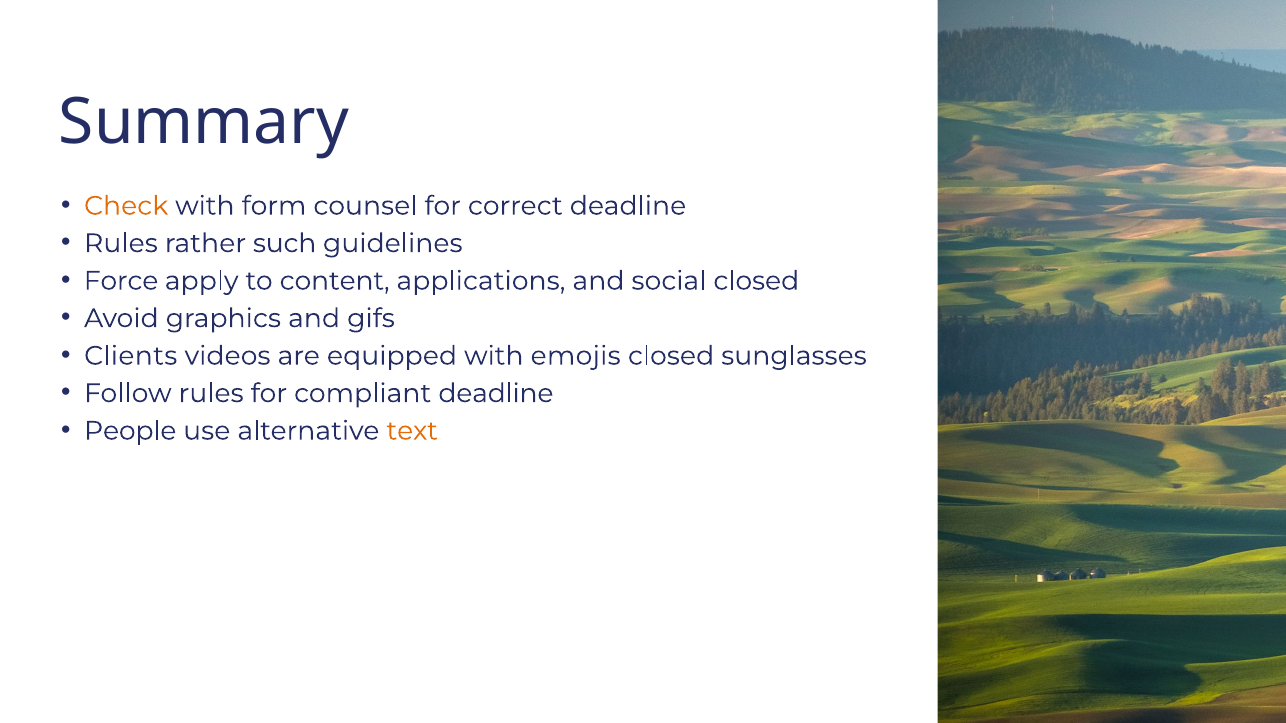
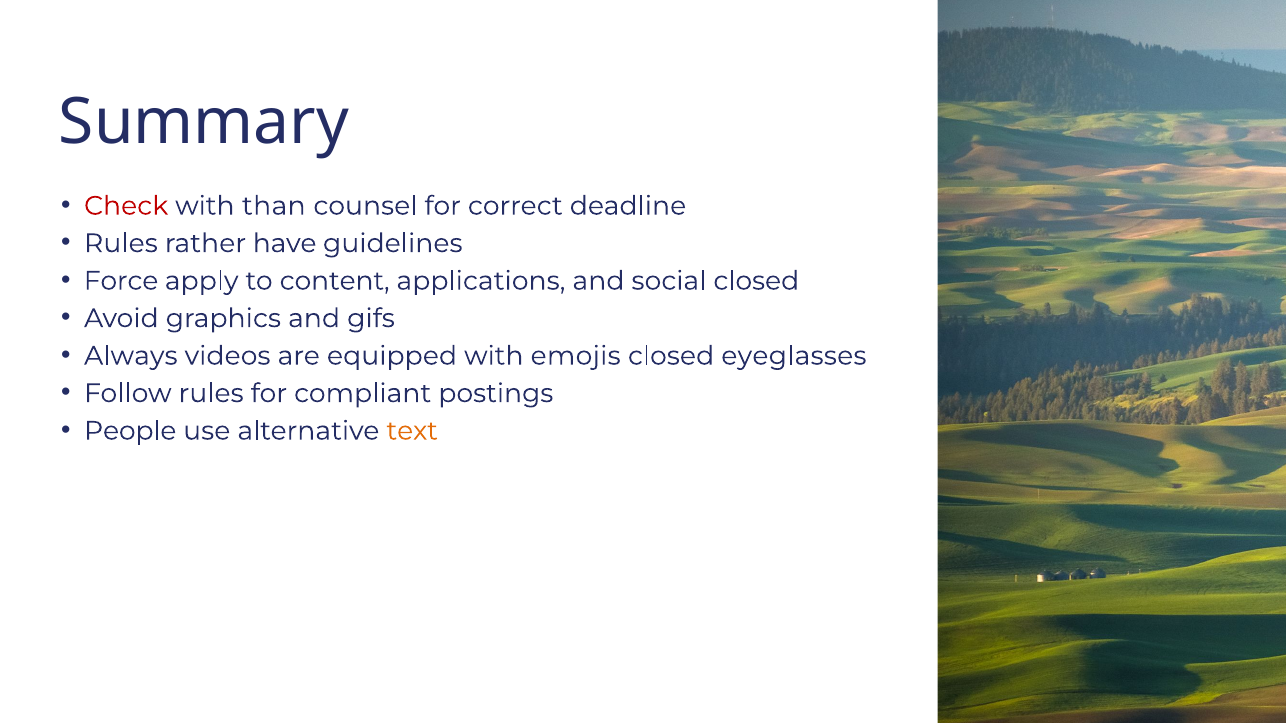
Check colour: orange -> red
form: form -> than
such: such -> have
Clients: Clients -> Always
sunglasses: sunglasses -> eyeglasses
compliant deadline: deadline -> postings
